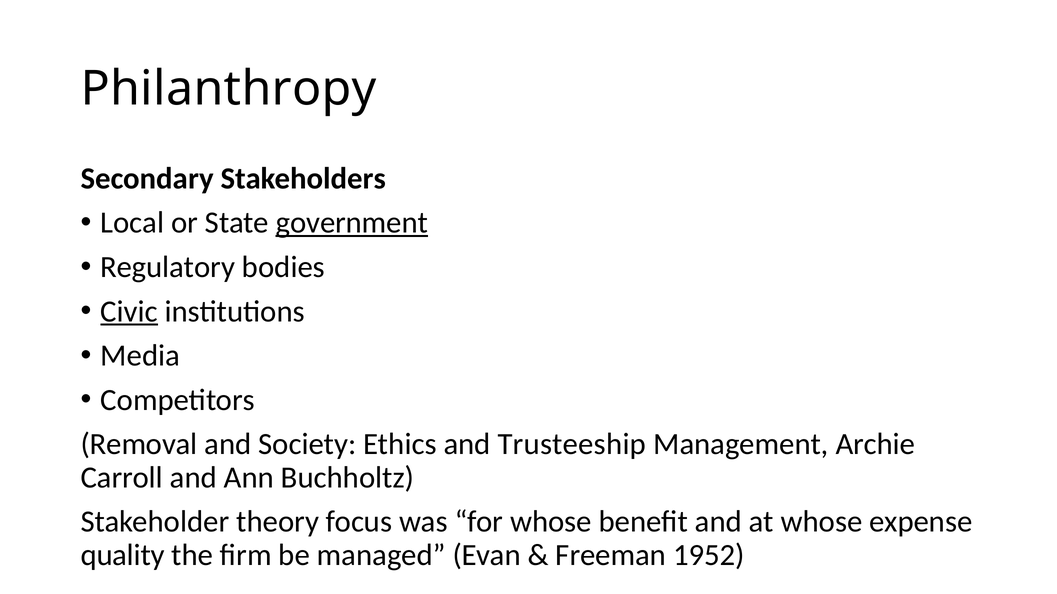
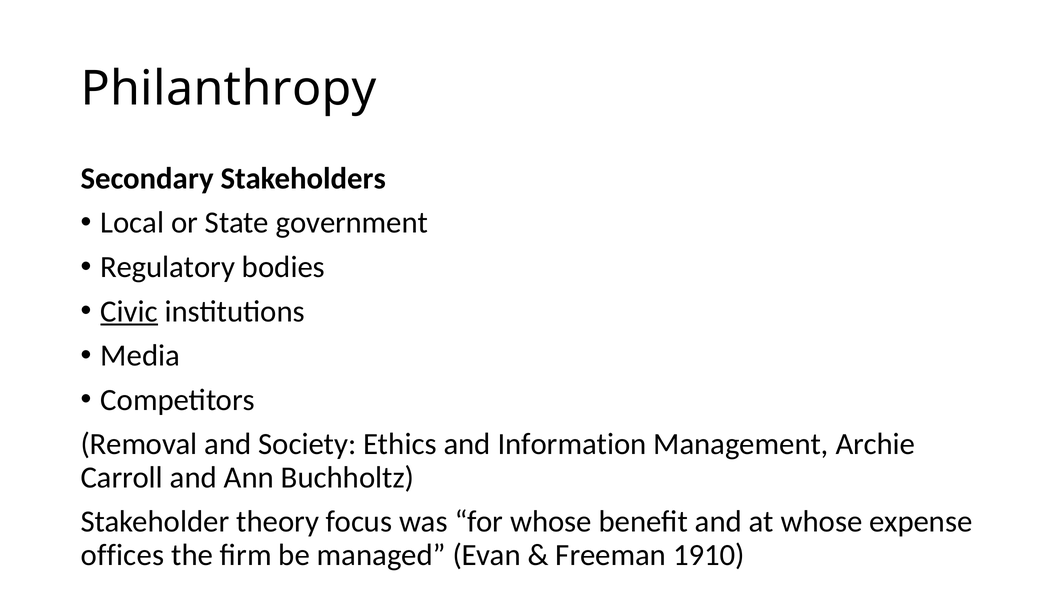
government underline: present -> none
Trusteeship: Trusteeship -> Information
quality: quality -> offices
1952: 1952 -> 1910
